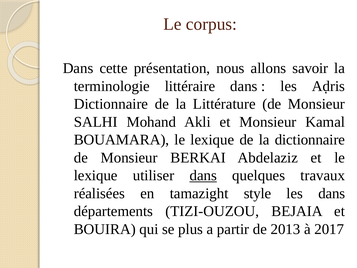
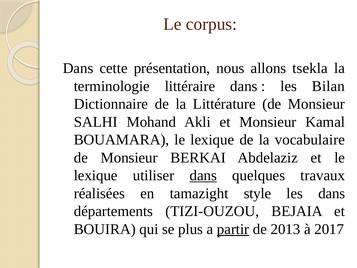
savoir: savoir -> tsekla
Aḍris: Aḍris -> Bilan
la dictionnaire: dictionnaire -> vocabulaire
partir underline: none -> present
